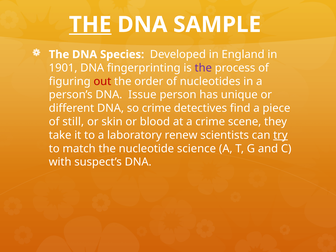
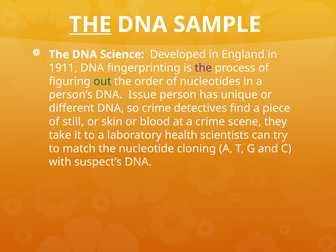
Species: Species -> Science
1901: 1901 -> 1911
out colour: red -> green
renew: renew -> health
try underline: present -> none
science: science -> cloning
